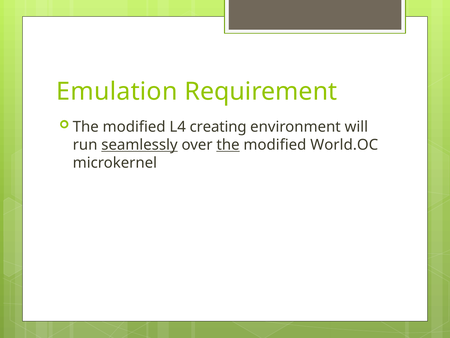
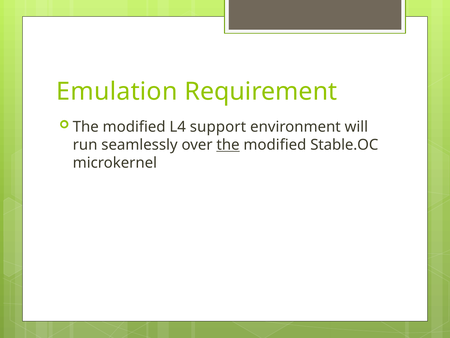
creating: creating -> support
seamlessly underline: present -> none
World.OC: World.OC -> Stable.OC
